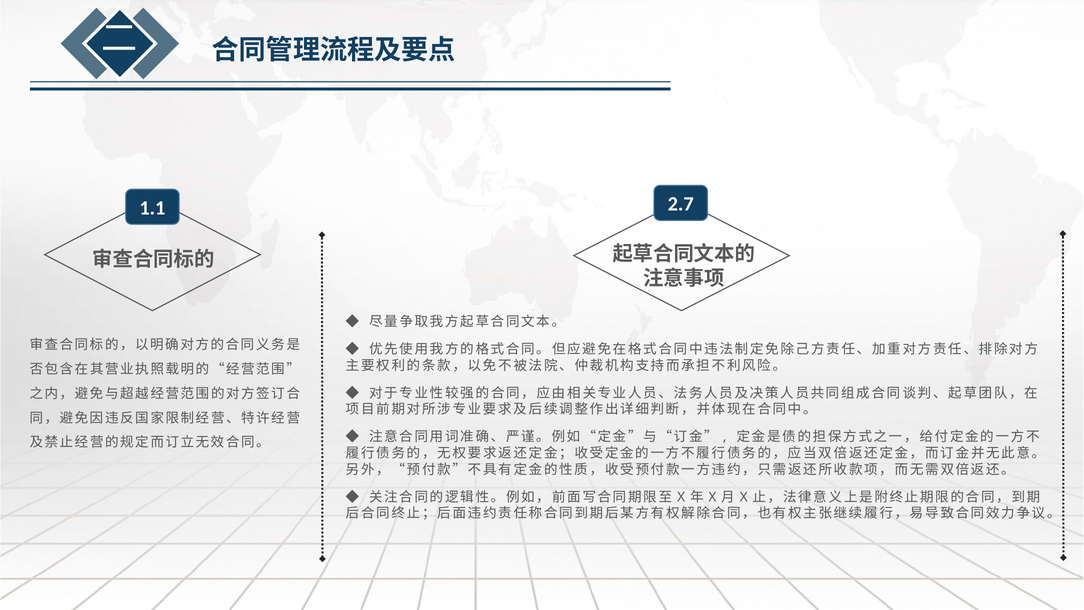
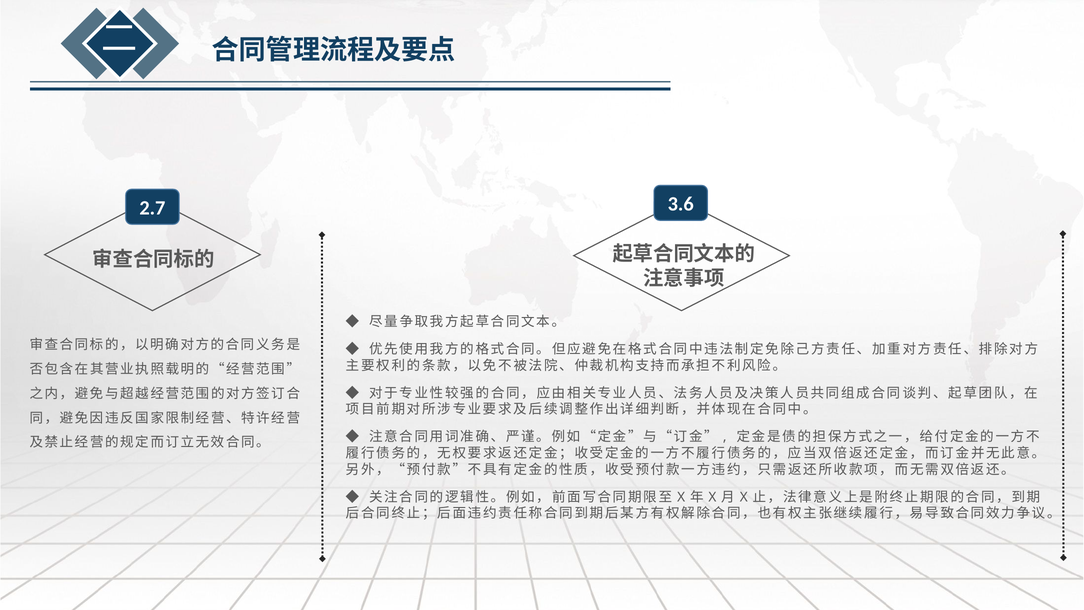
2.7: 2.7 -> 3.6
1.1: 1.1 -> 2.7
